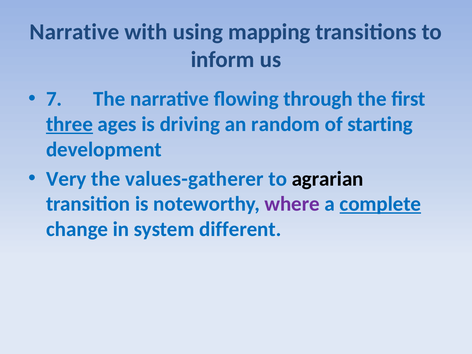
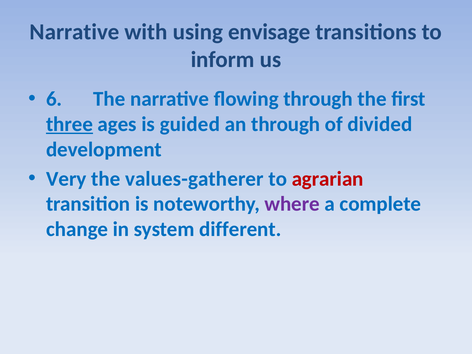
mapping: mapping -> envisage
7: 7 -> 6
driving: driving -> guided
an random: random -> through
starting: starting -> divided
agrarian colour: black -> red
complete underline: present -> none
